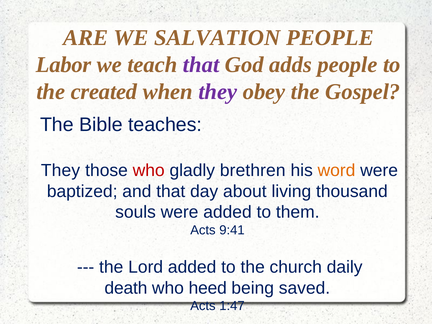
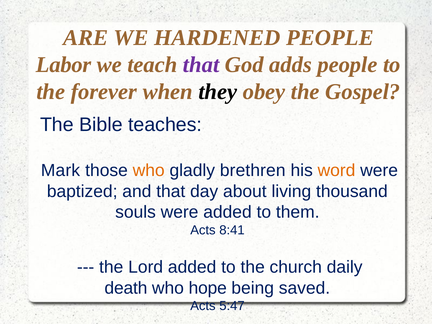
SALVATION: SALVATION -> HARDENED
created: created -> forever
they at (218, 92) colour: purple -> black
They at (60, 170): They -> Mark
who at (149, 170) colour: red -> orange
9:41: 9:41 -> 8:41
heed: heed -> hope
1:47: 1:47 -> 5:47
